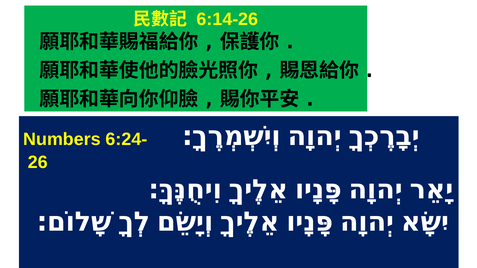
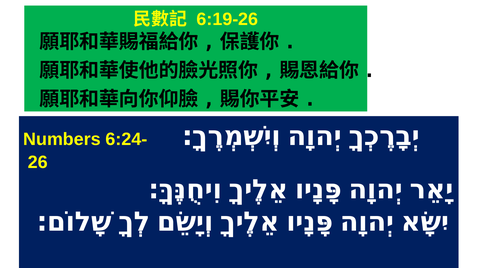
6:14-26: 6:14-26 -> 6:19-26
